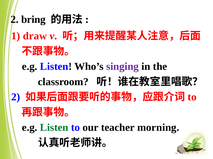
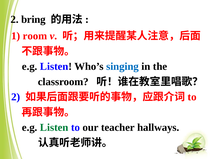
draw: draw -> room
singing colour: purple -> blue
morning: morning -> hallways
